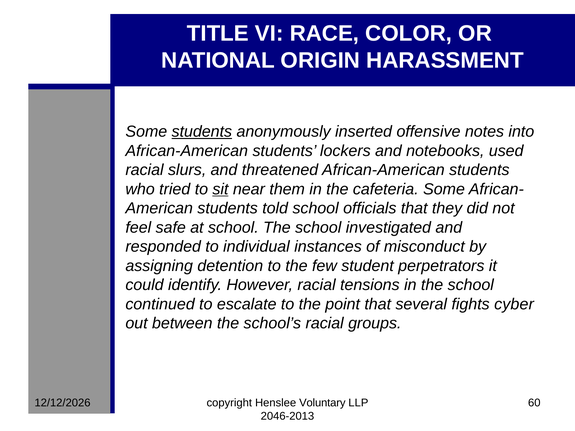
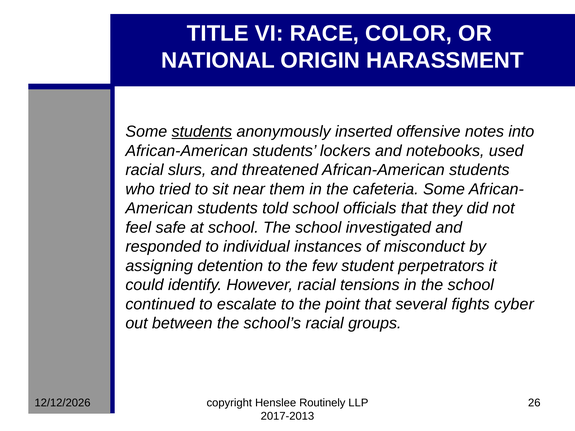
sit underline: present -> none
Voluntary: Voluntary -> Routinely
60: 60 -> 26
2046-2013: 2046-2013 -> 2017-2013
